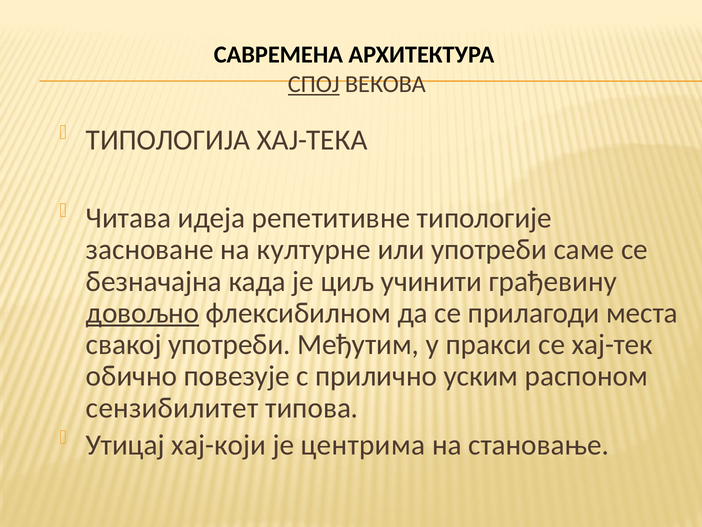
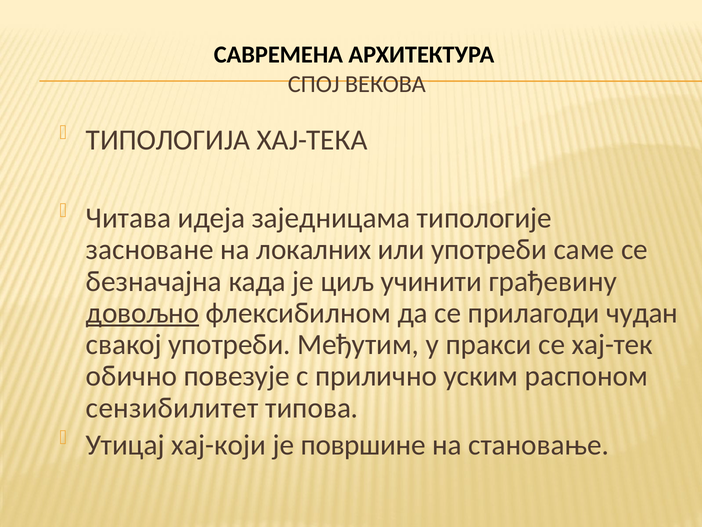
СПОЈ underline: present -> none
репетитивне: репетитивне -> заједницама
културне: културне -> локалних
места: места -> чудан
центрима: центрима -> површине
